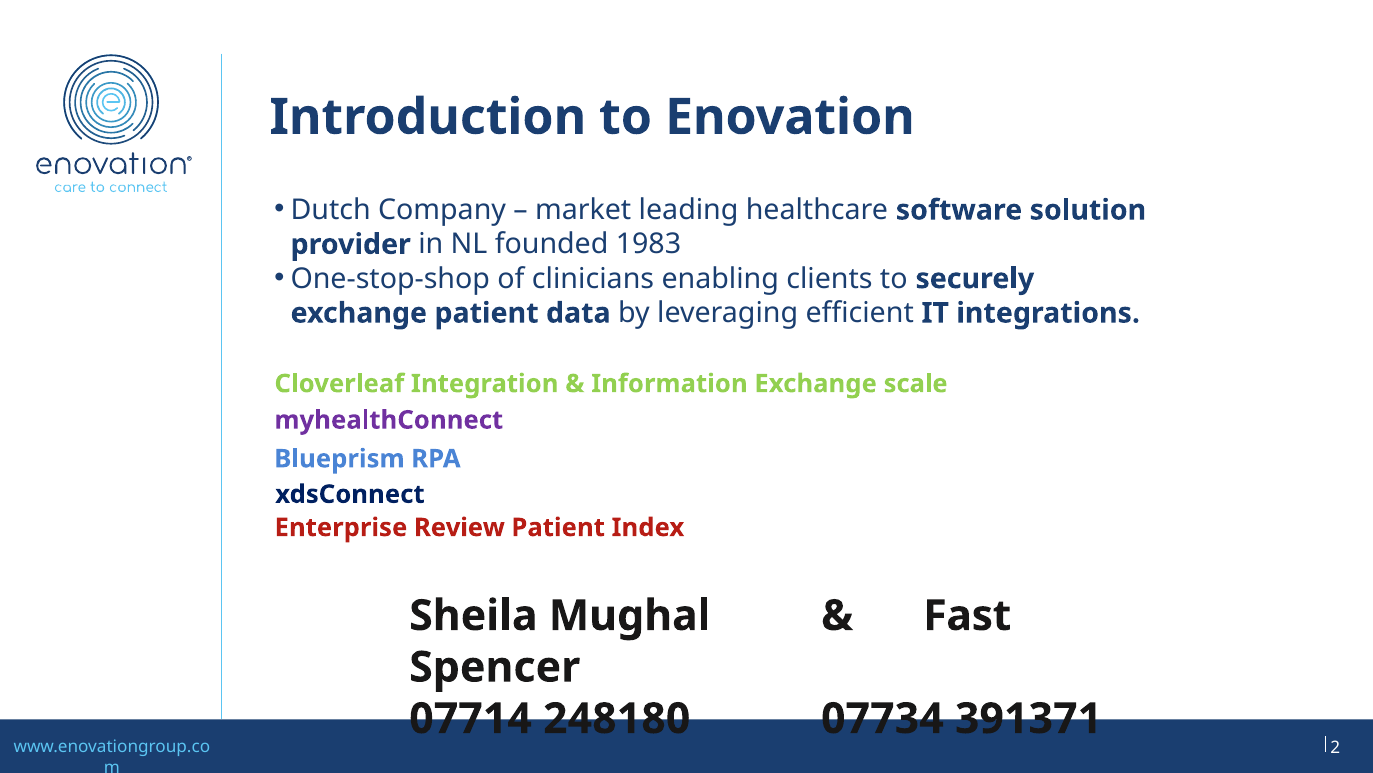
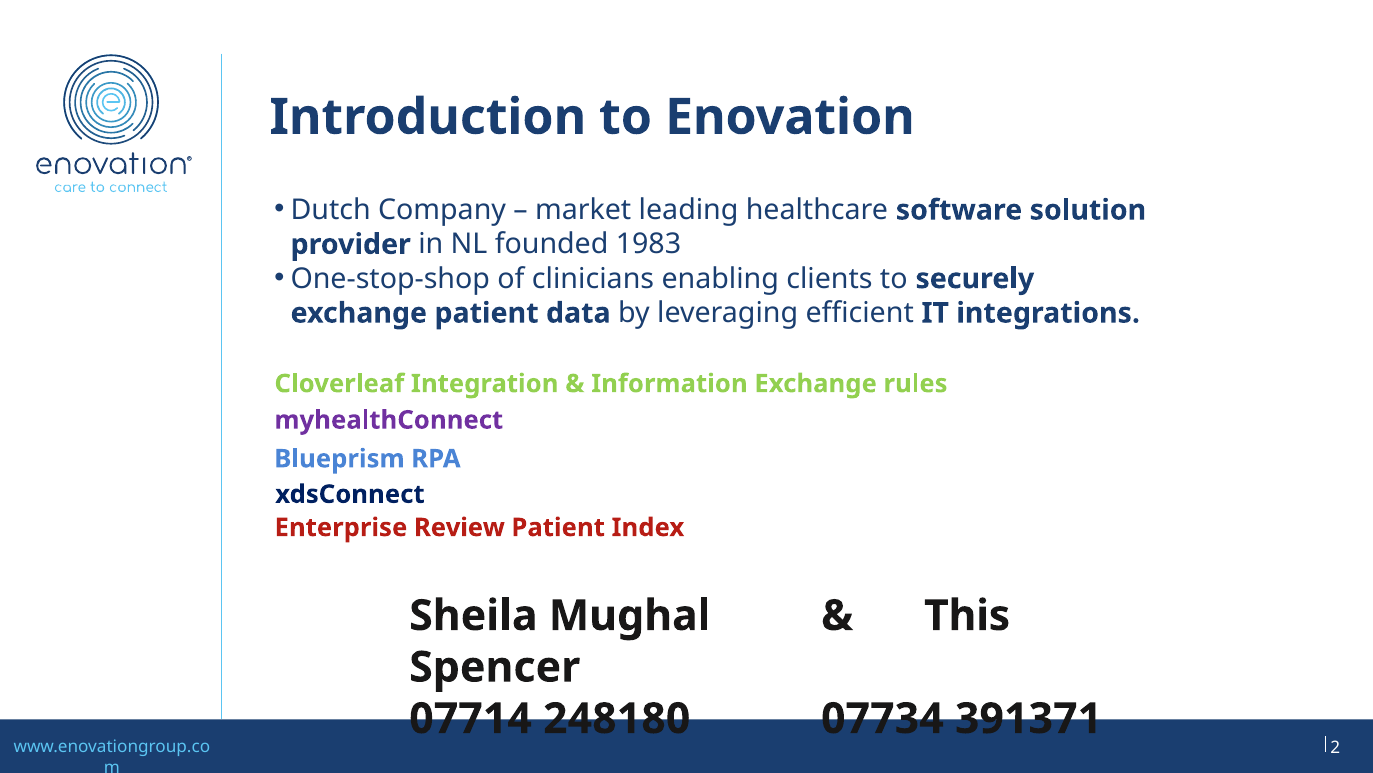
scale: scale -> rules
Fast: Fast -> This
